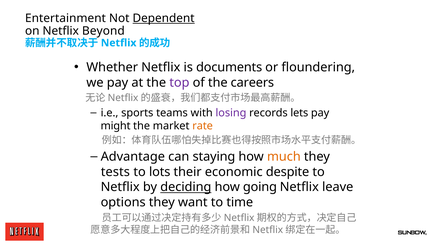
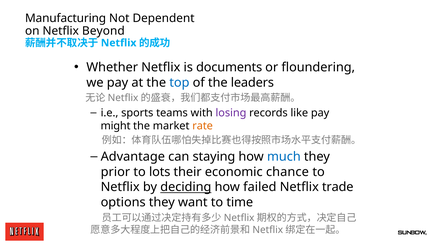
Entertainment: Entertainment -> Manufacturing
Dependent underline: present -> none
top colour: purple -> blue
careers: careers -> leaders
lets: lets -> like
much colour: orange -> blue
tests: tests -> prior
despite: despite -> chance
going: going -> failed
leave: leave -> trade
